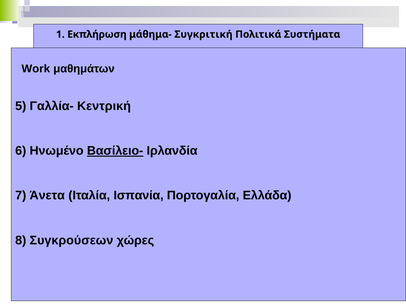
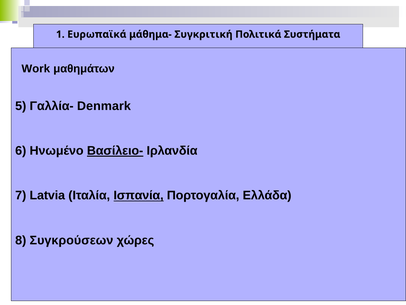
Εκπλήρωση: Εκπλήρωση -> Ευρωπαϊκά
Κεντρική: Κεντρική -> Denmark
Άνετα: Άνετα -> Latvia
Ισπανία underline: none -> present
